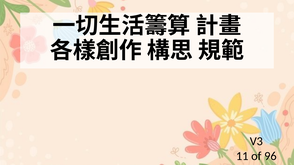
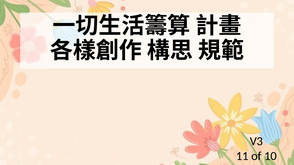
96: 96 -> 10
